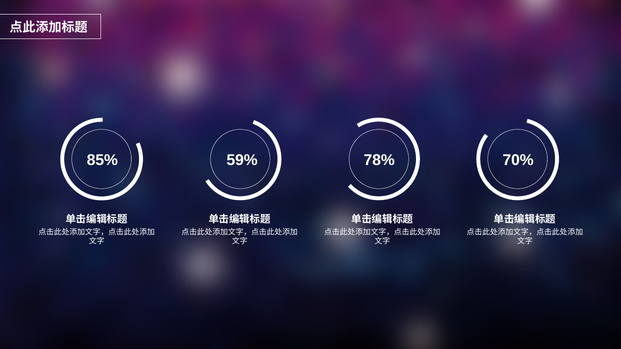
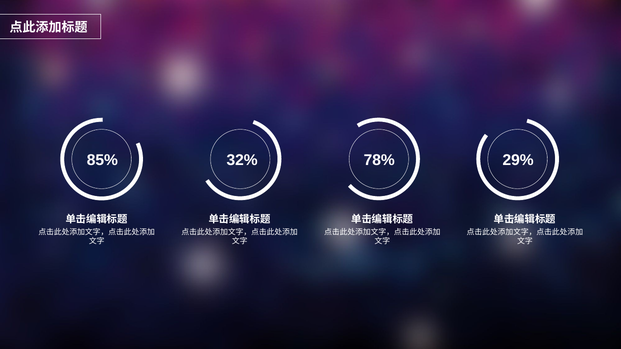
59%: 59% -> 32%
70%: 70% -> 29%
